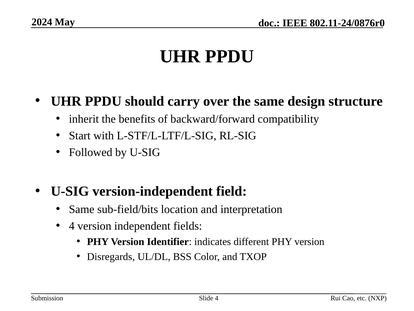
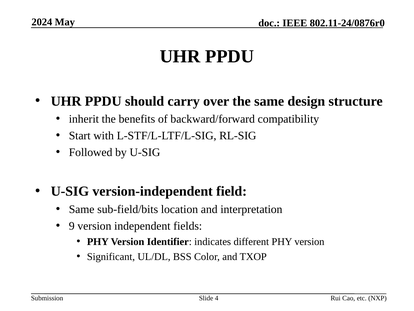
4 at (72, 226): 4 -> 9
Disregards: Disregards -> Significant
